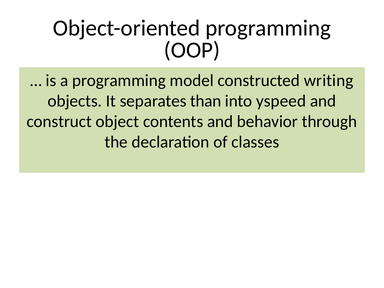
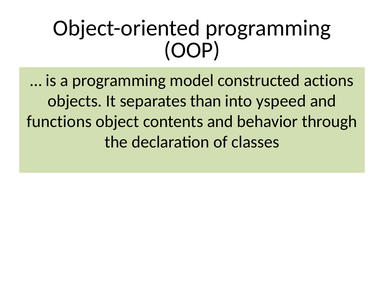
writing: writing -> actions
construct: construct -> functions
